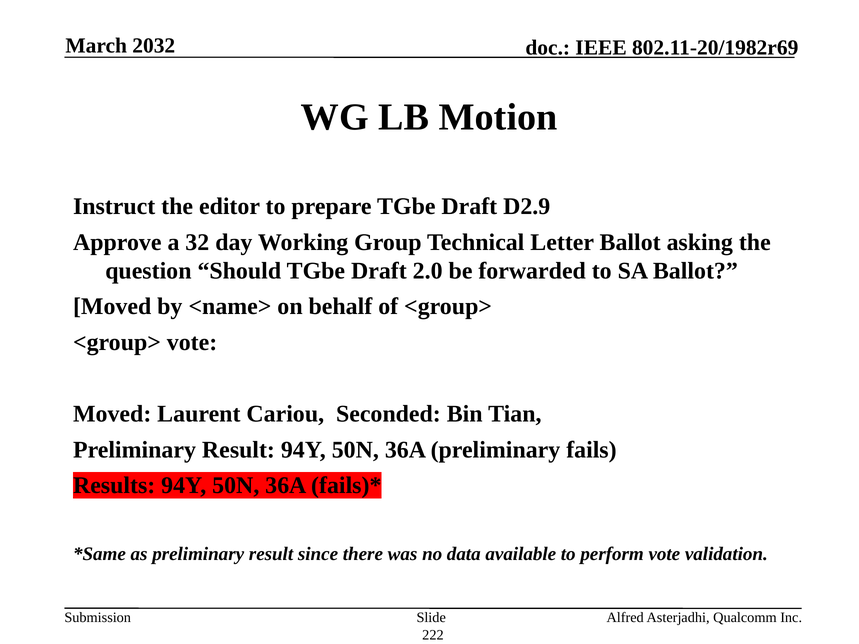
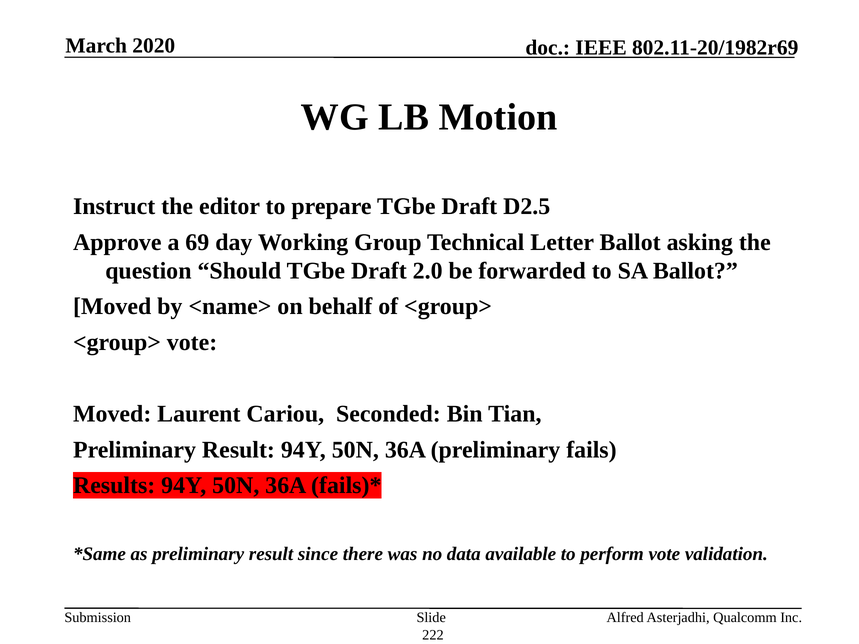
2032: 2032 -> 2020
D2.9: D2.9 -> D2.5
32: 32 -> 69
